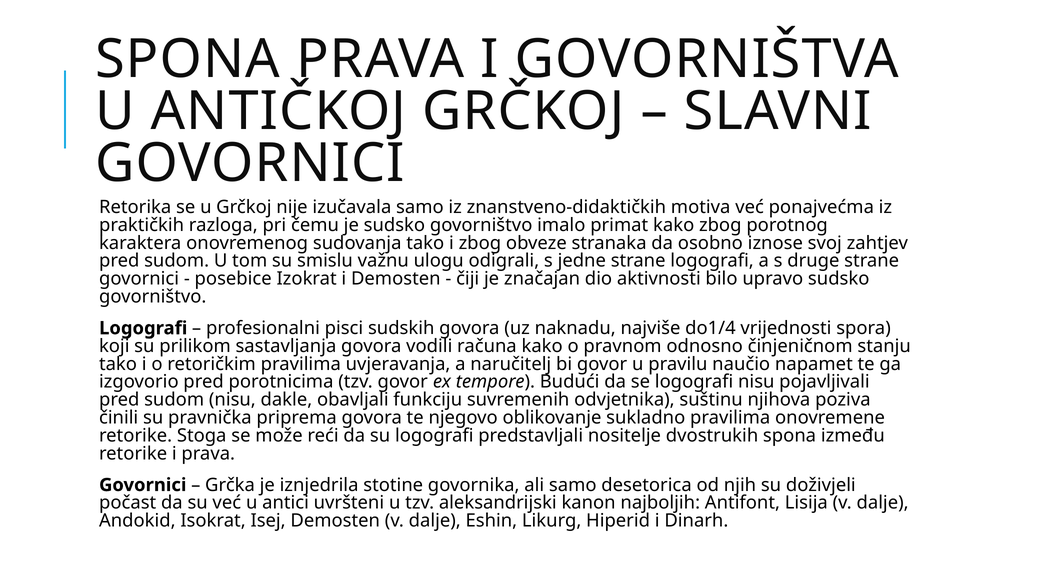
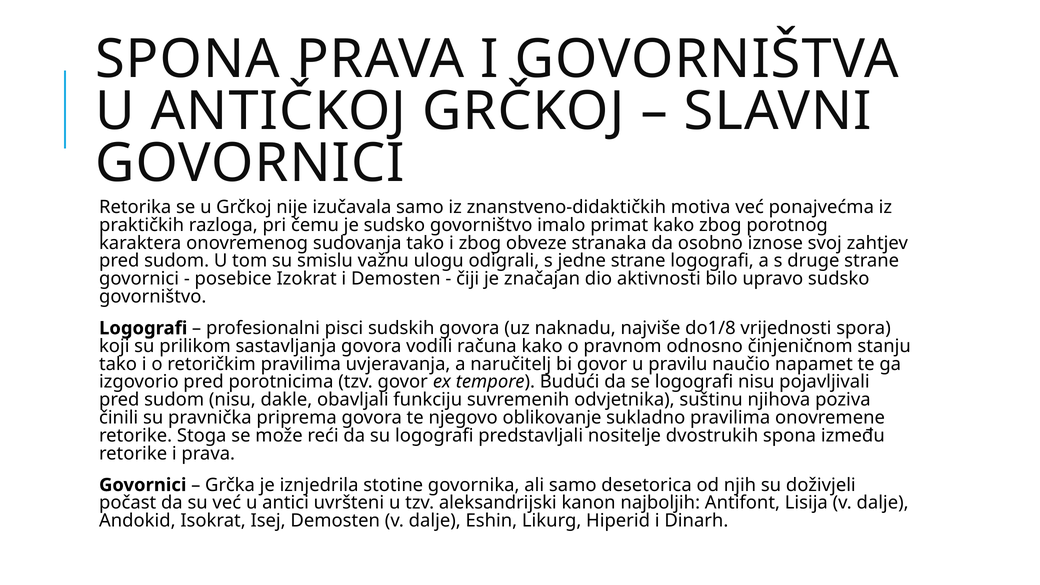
do1/4: do1/4 -> do1/8
